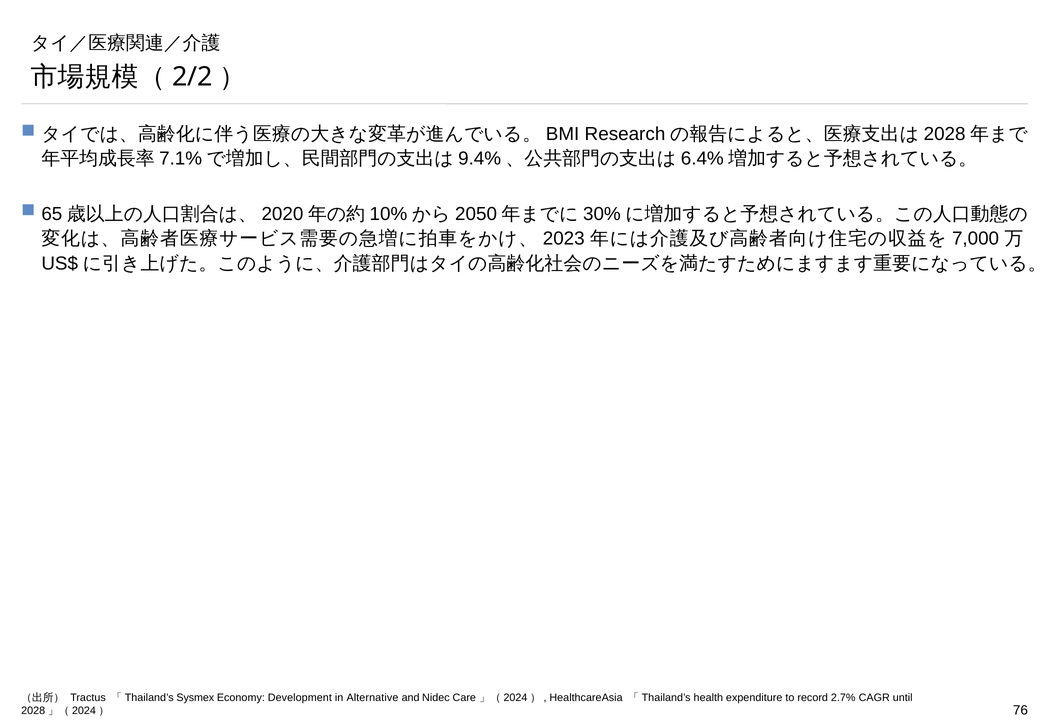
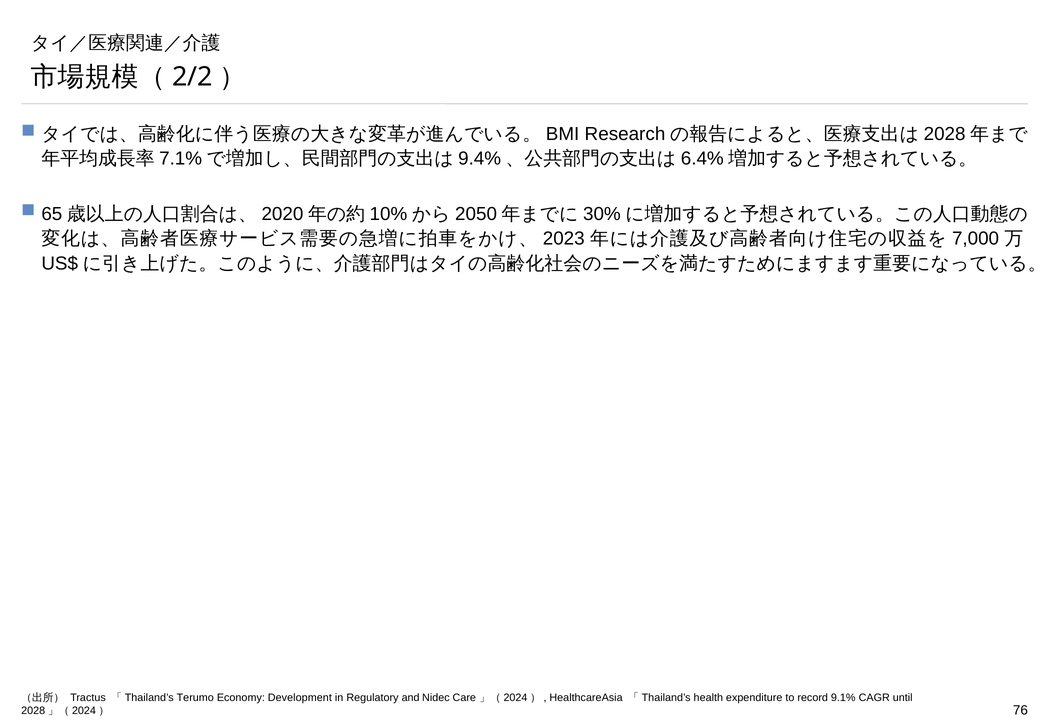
Sysmex: Sysmex -> Terumo
Alternative: Alternative -> Regulatory
2.7%: 2.7% -> 9.1%
